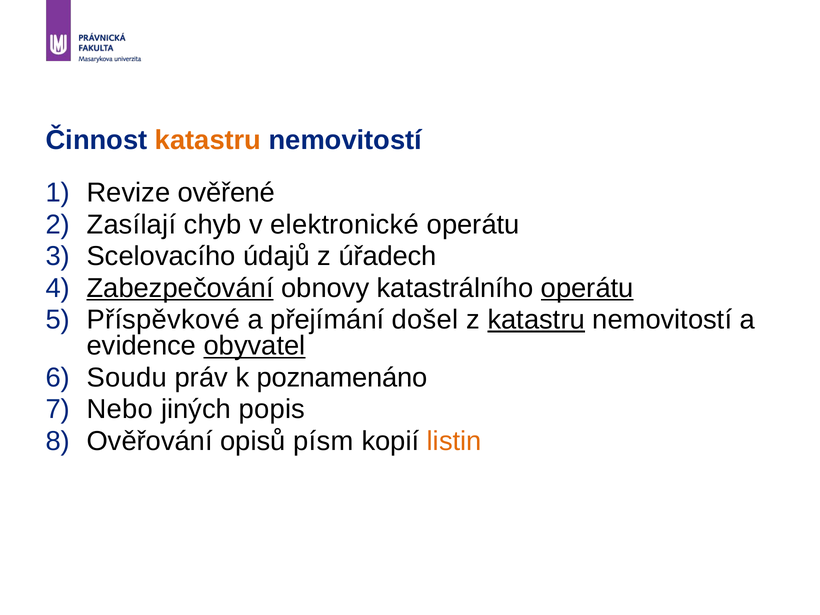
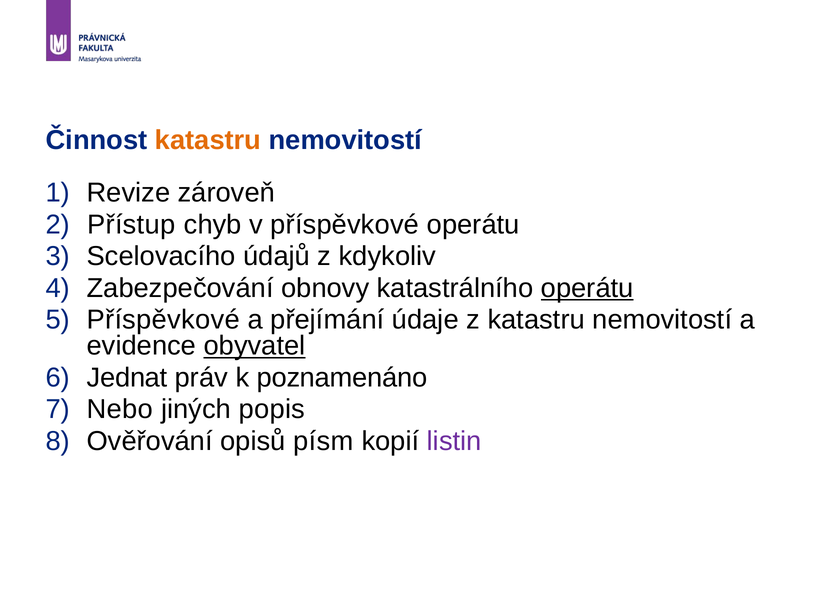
ověřené: ověřené -> zároveň
Zasílají: Zasílají -> Přístup
v elektronické: elektronické -> příspěvkové
úřadech: úřadech -> kdykoliv
Zabezpečování underline: present -> none
došel: došel -> údaje
katastru at (536, 320) underline: present -> none
Soudu: Soudu -> Jednat
listin colour: orange -> purple
